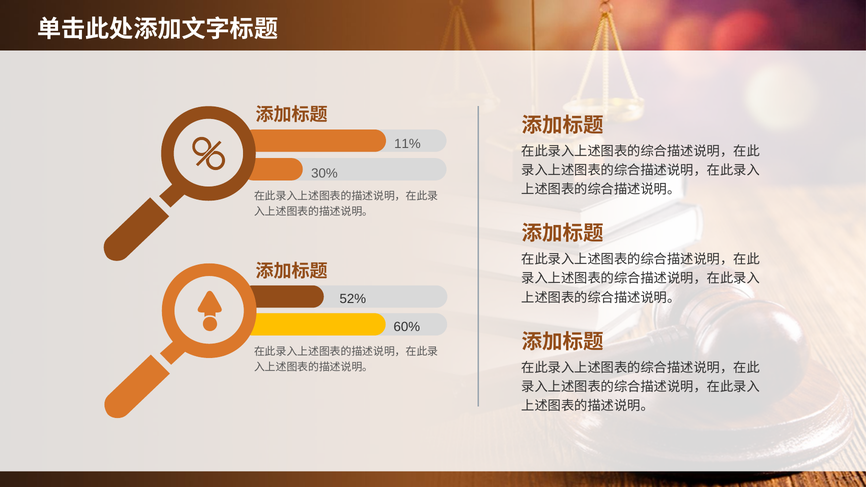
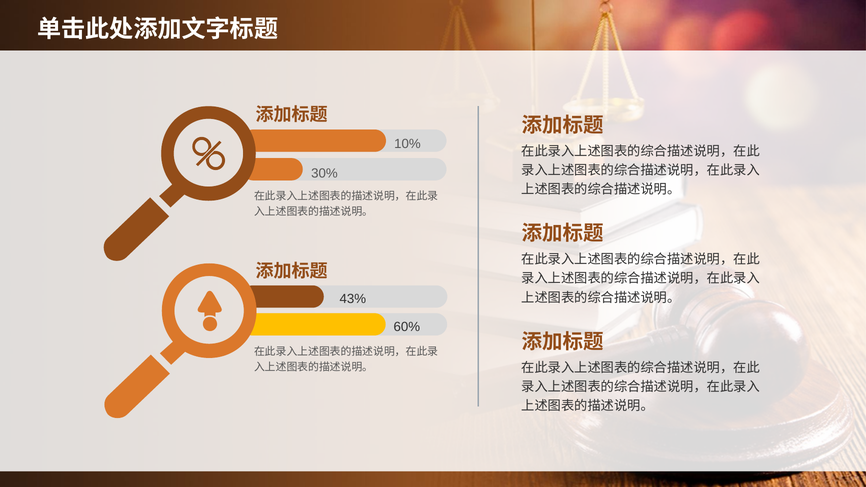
11%: 11% -> 10%
52%: 52% -> 43%
